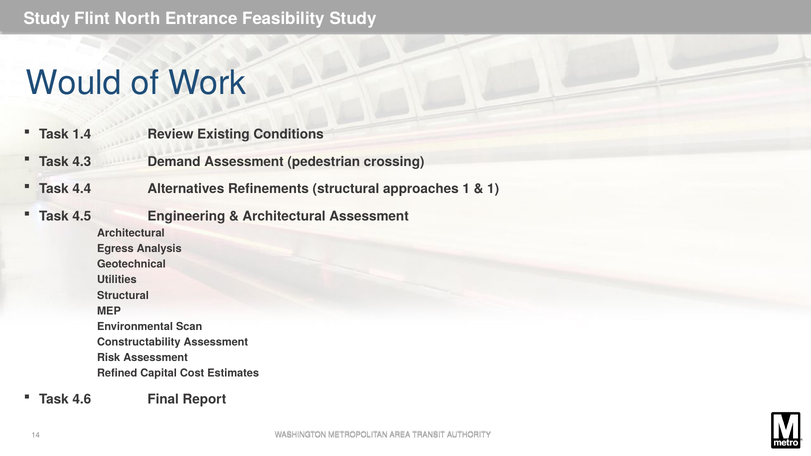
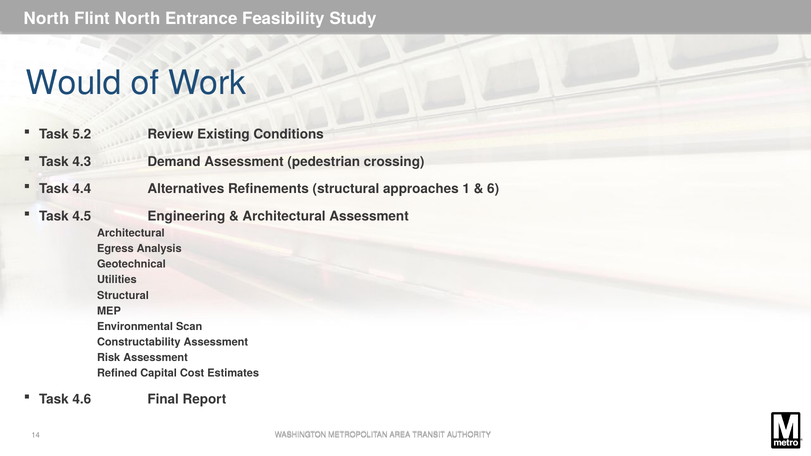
Study at (47, 19): Study -> North
1.4: 1.4 -> 5.2
1 at (493, 189): 1 -> 6
